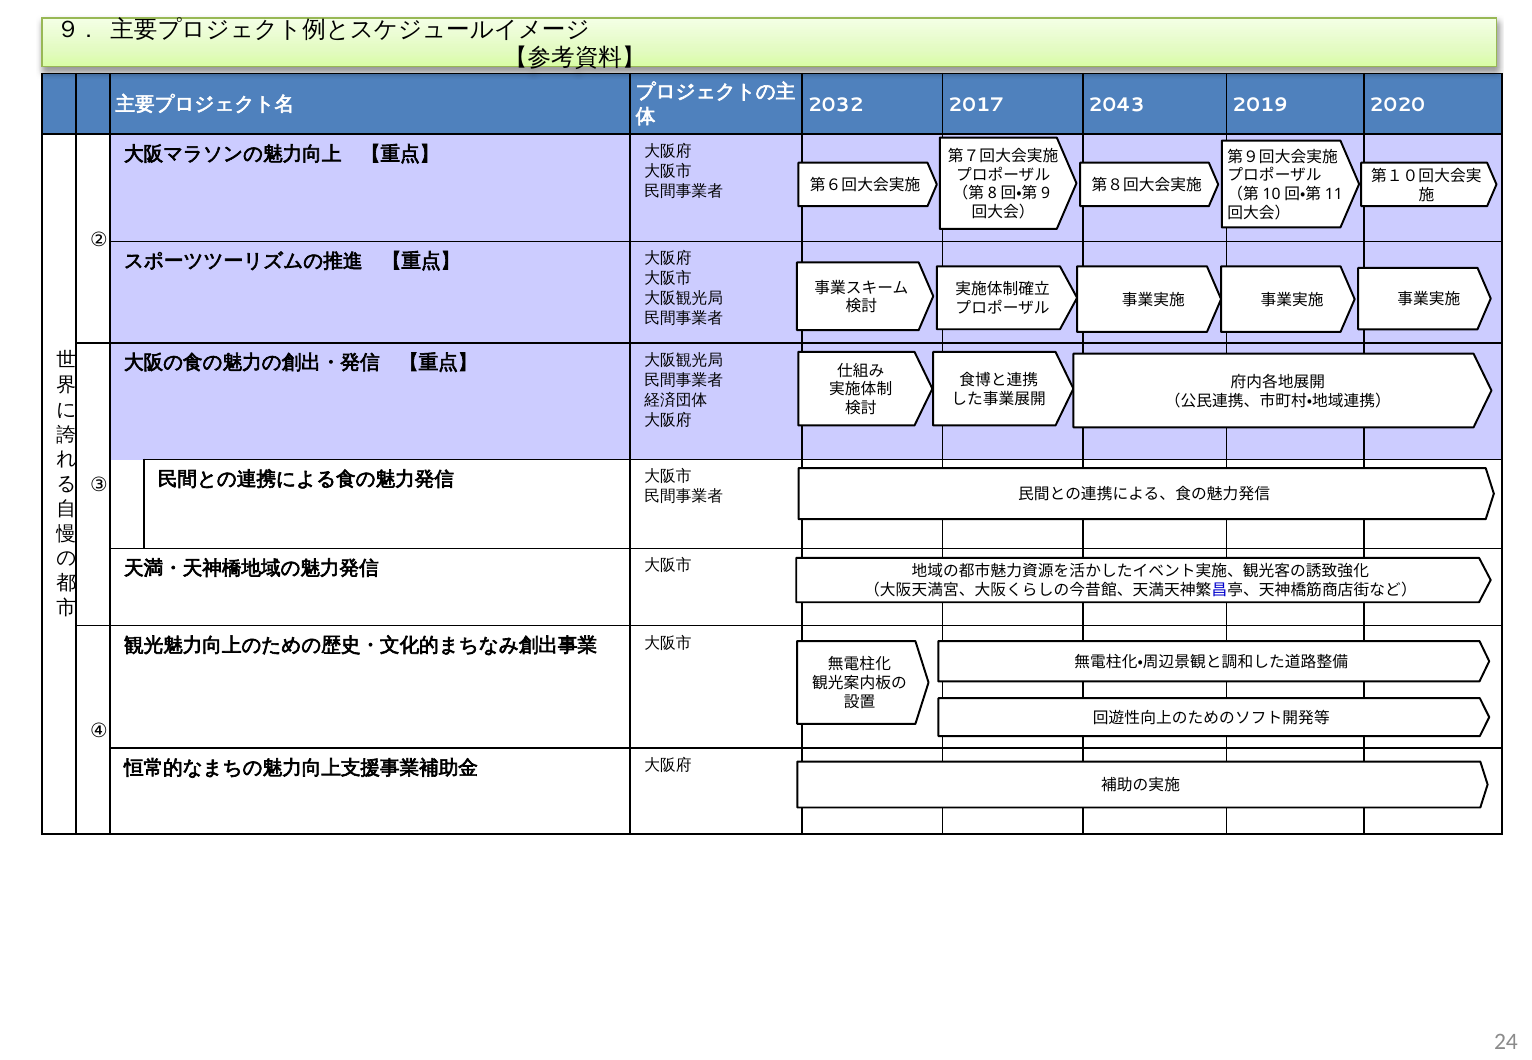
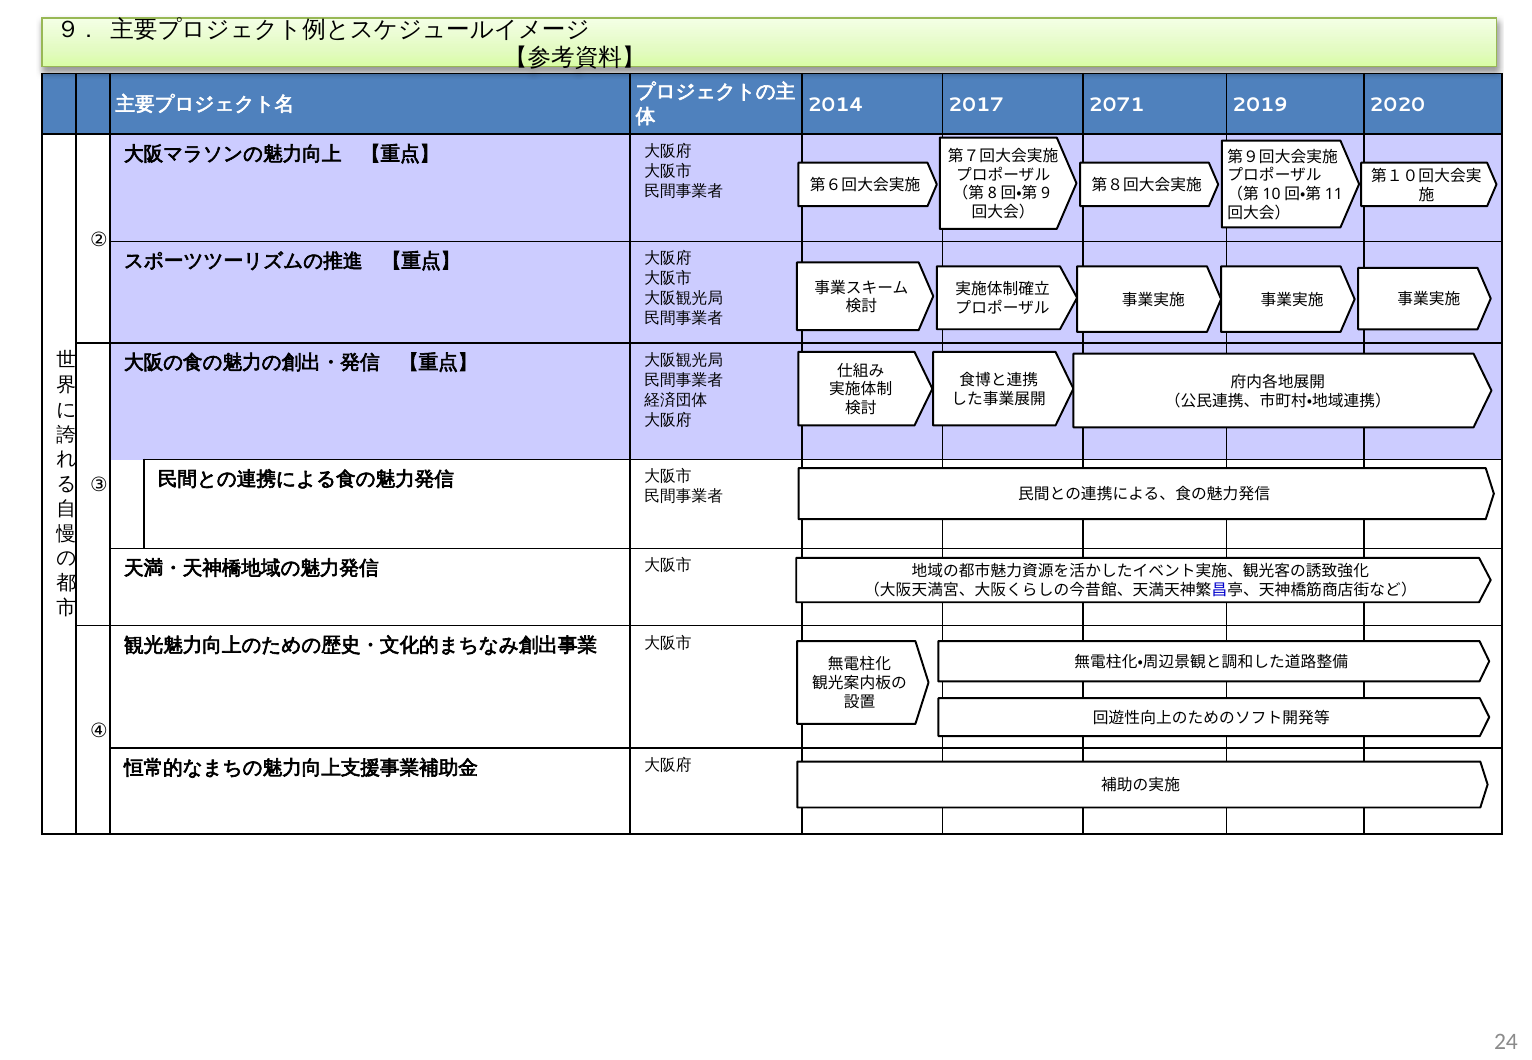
2032: 2032 -> 2014
2043: 2043 -> 2071
